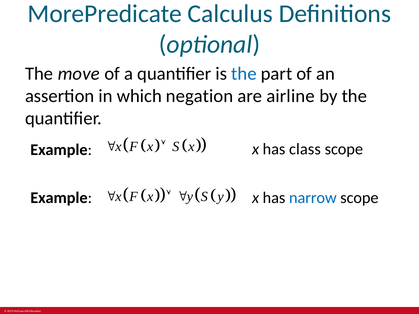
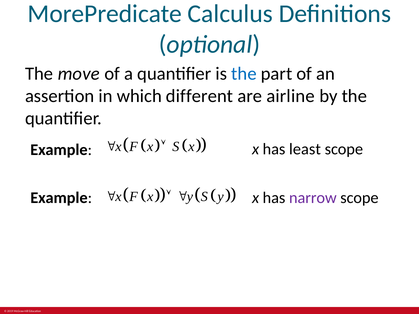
negation: negation -> different
class: class -> least
narrow colour: blue -> purple
